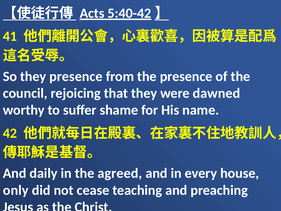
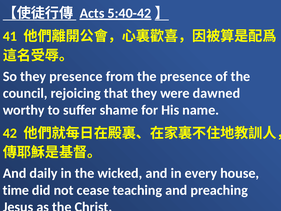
agreed: agreed -> wicked
only: only -> time
